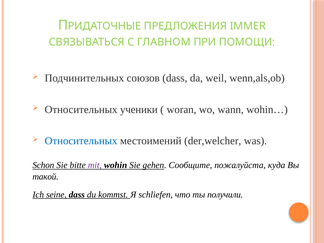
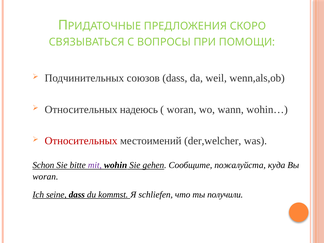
IMMER: IMMER -> СКОРО
ГЛАВНОМ: ГЛАВНОМ -> ВОПРОСЫ
ученики: ученики -> надеюсь
Относительных at (81, 141) colour: blue -> red
такой at (45, 177): такой -> woran
